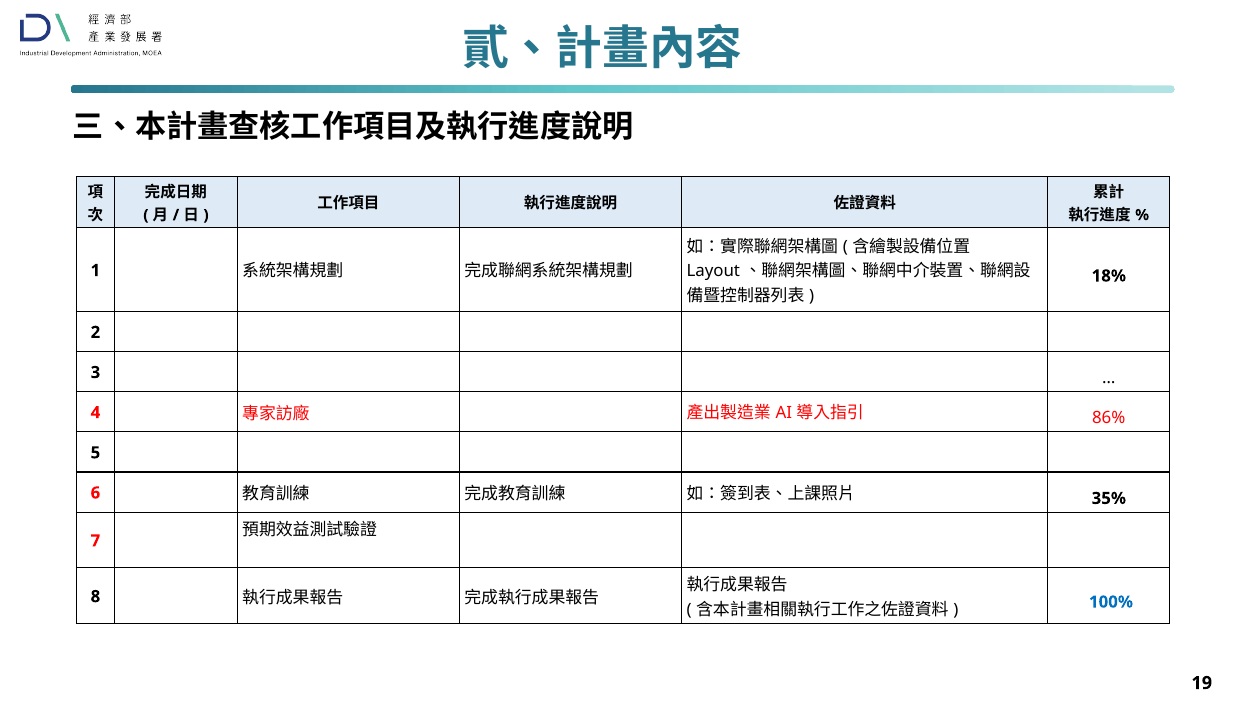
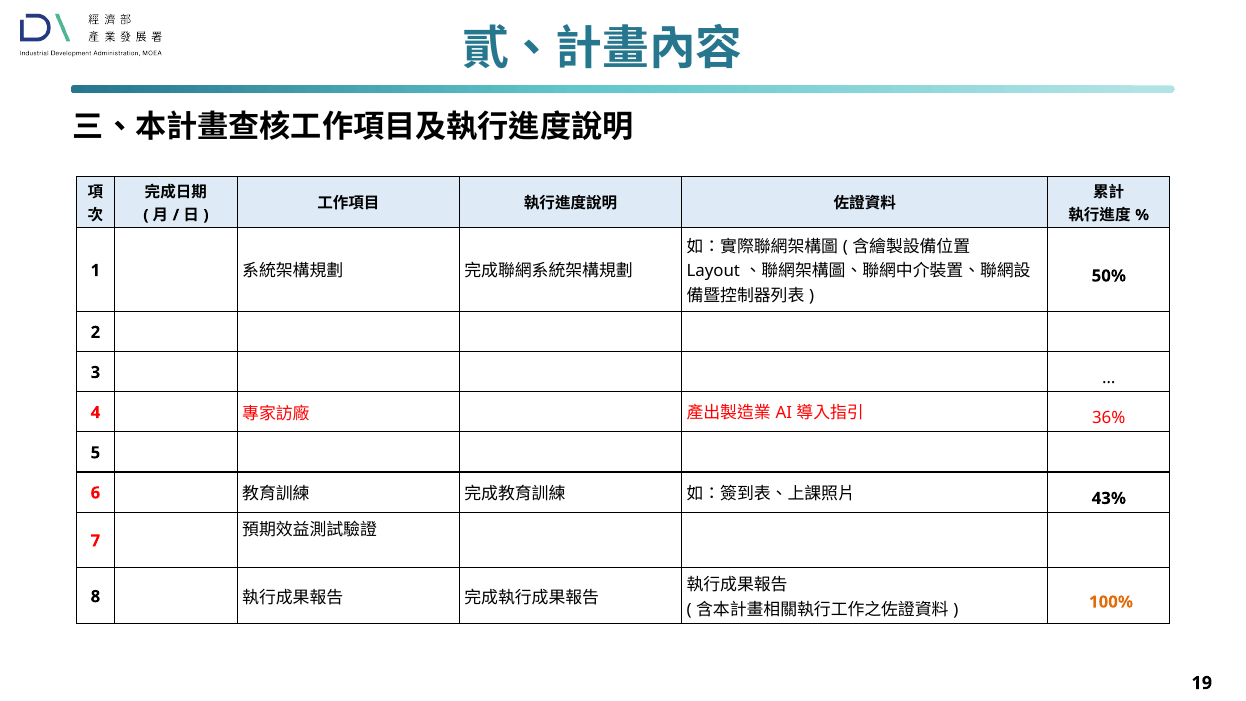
18%: 18% -> 50%
86%: 86% -> 36%
35%: 35% -> 43%
100% colour: blue -> orange
